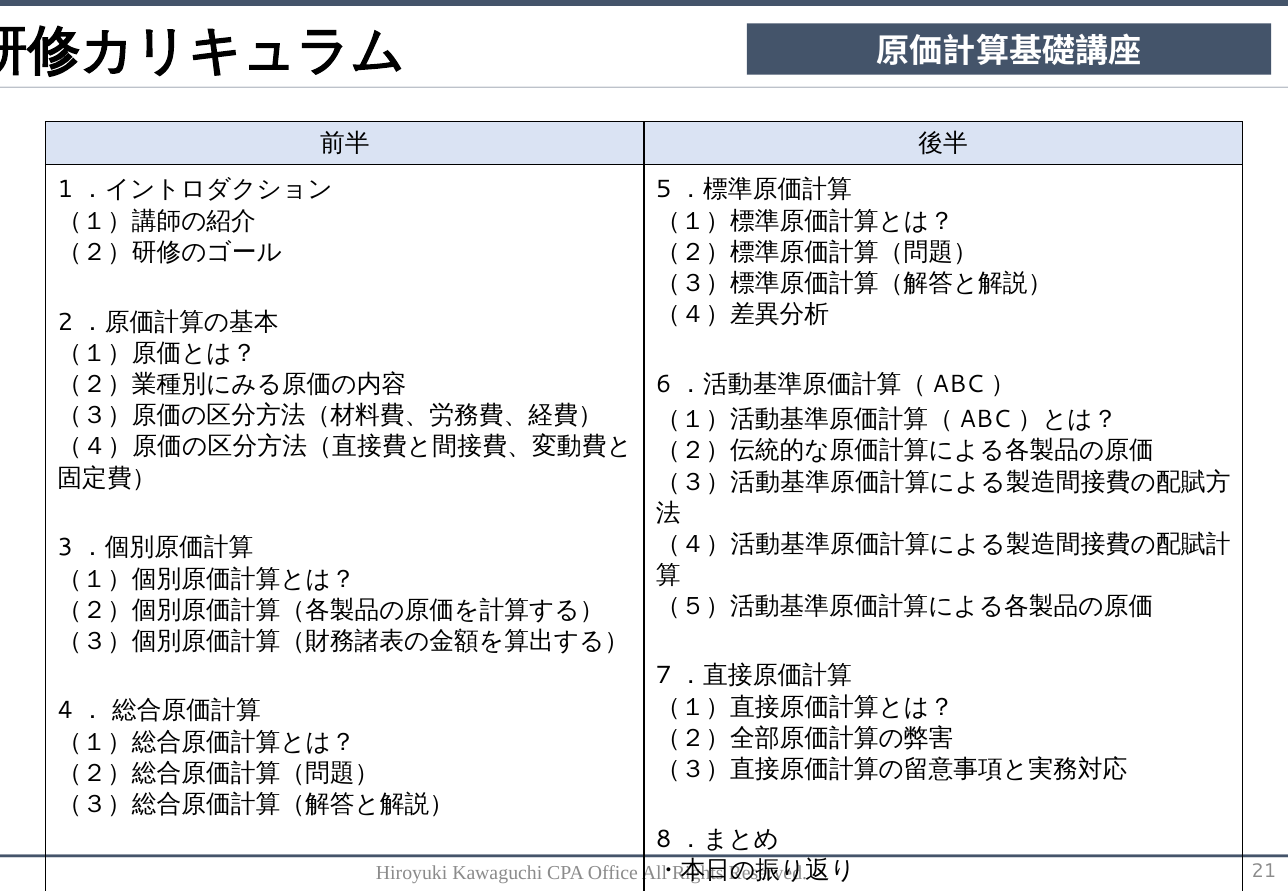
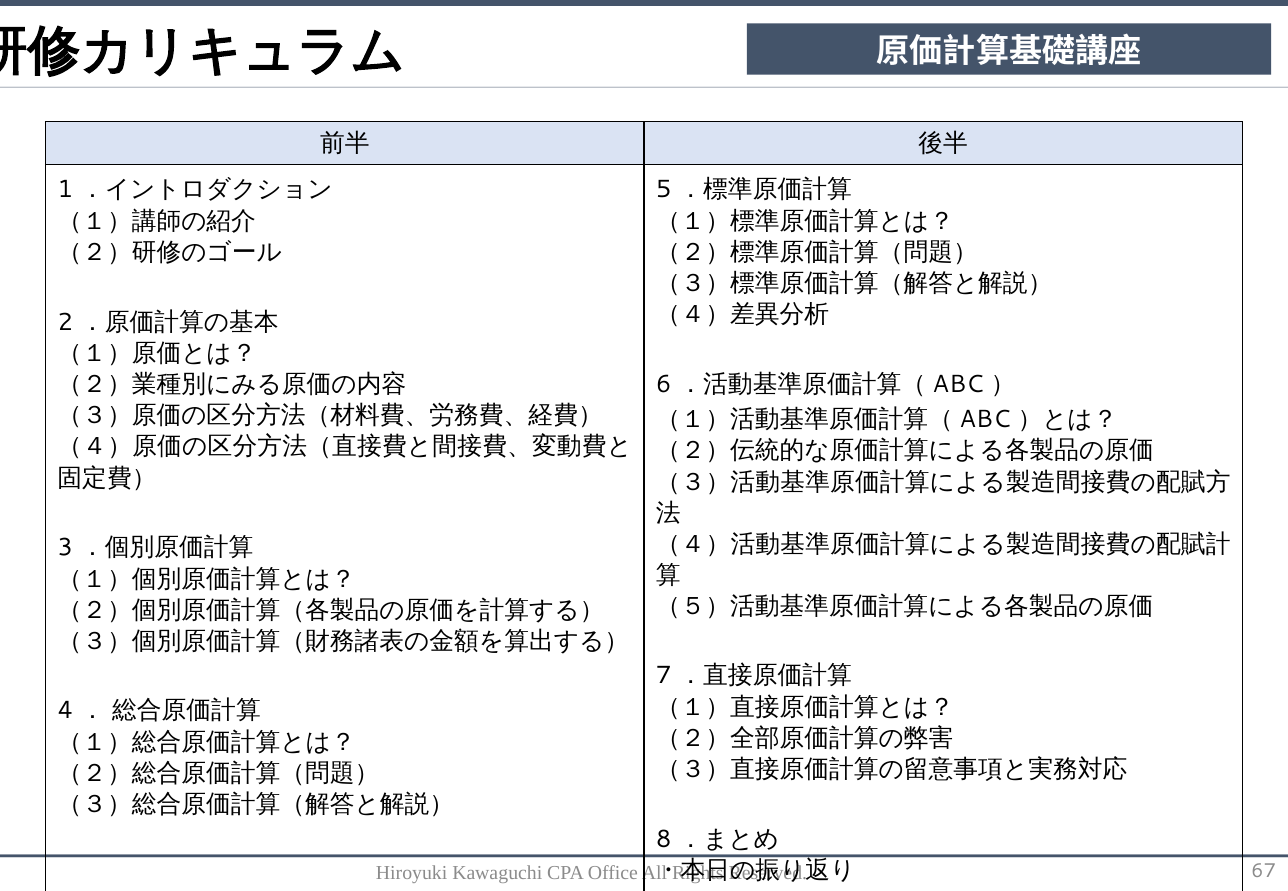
21: 21 -> 67
